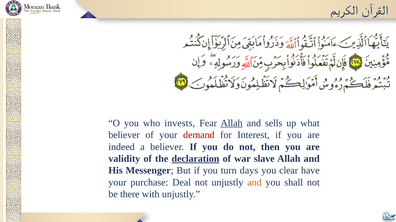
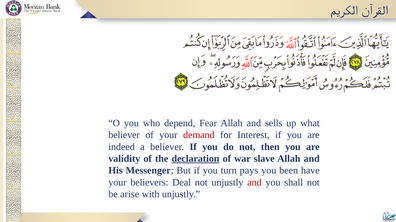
invests: invests -> depend
Allah at (232, 123) underline: present -> none
days: days -> pays
clear: clear -> been
purchase: purchase -> believers
and at (254, 183) colour: orange -> red
there: there -> arise
